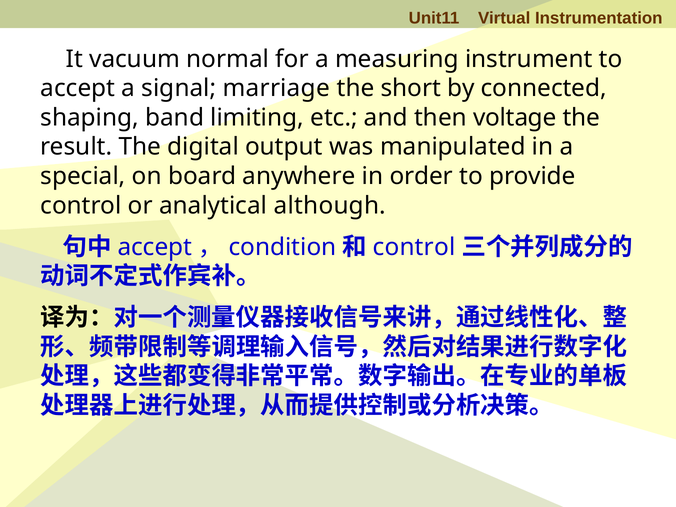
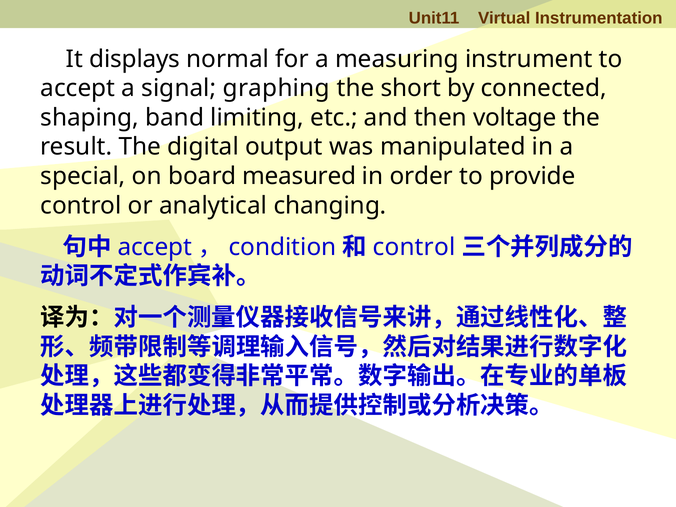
vacuum: vacuum -> displays
marriage: marriage -> graphing
anywhere: anywhere -> measured
although: although -> changing
